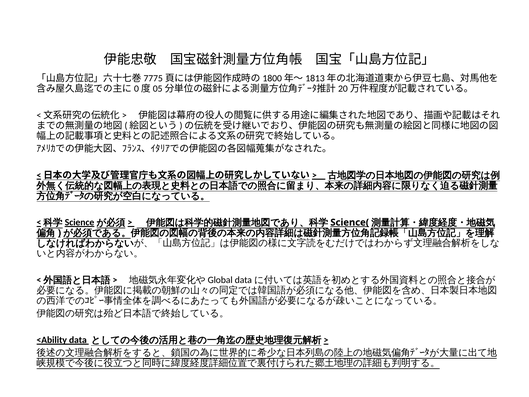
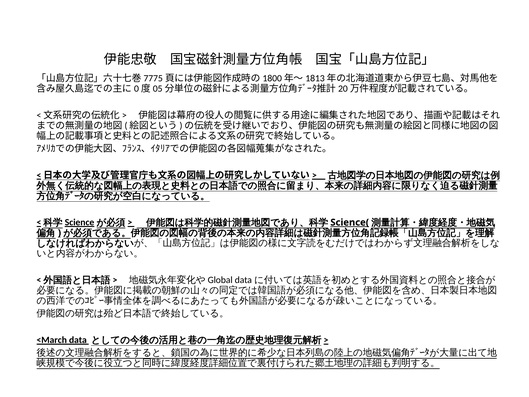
<Ability: <Ability -> <March
